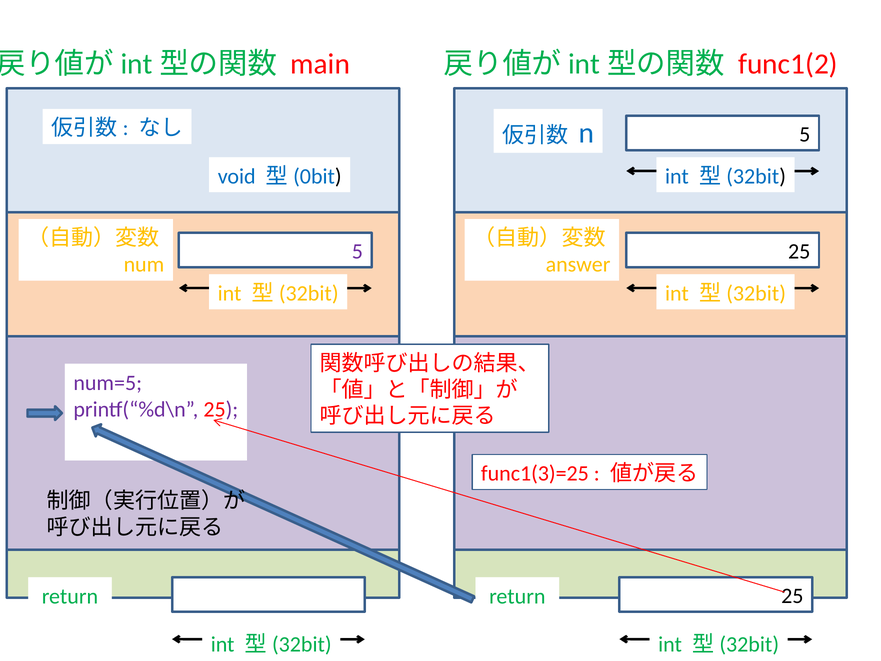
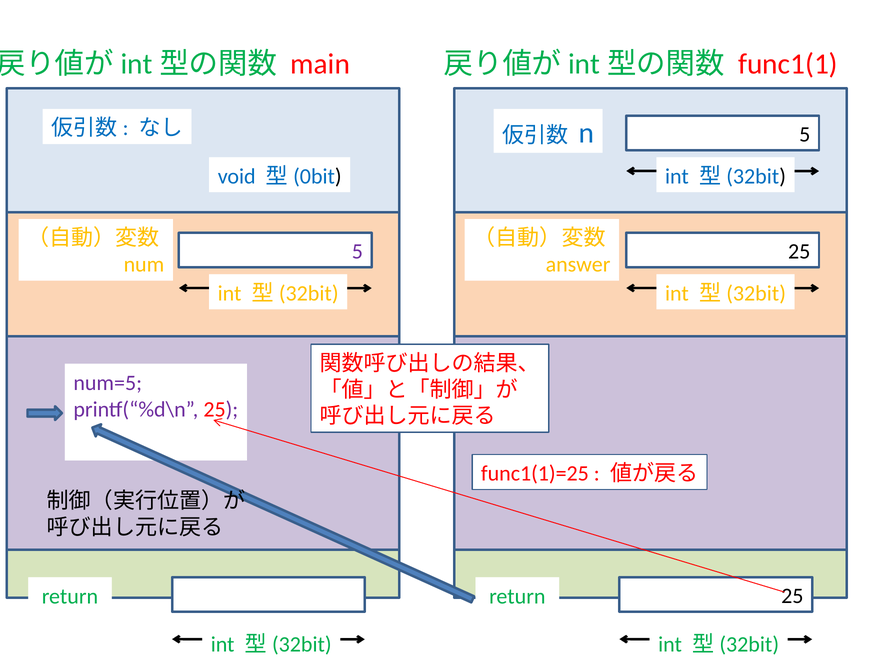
func1(2: func1(2 -> func1(1
func1(3)=25: func1(3)=25 -> func1(1)=25
